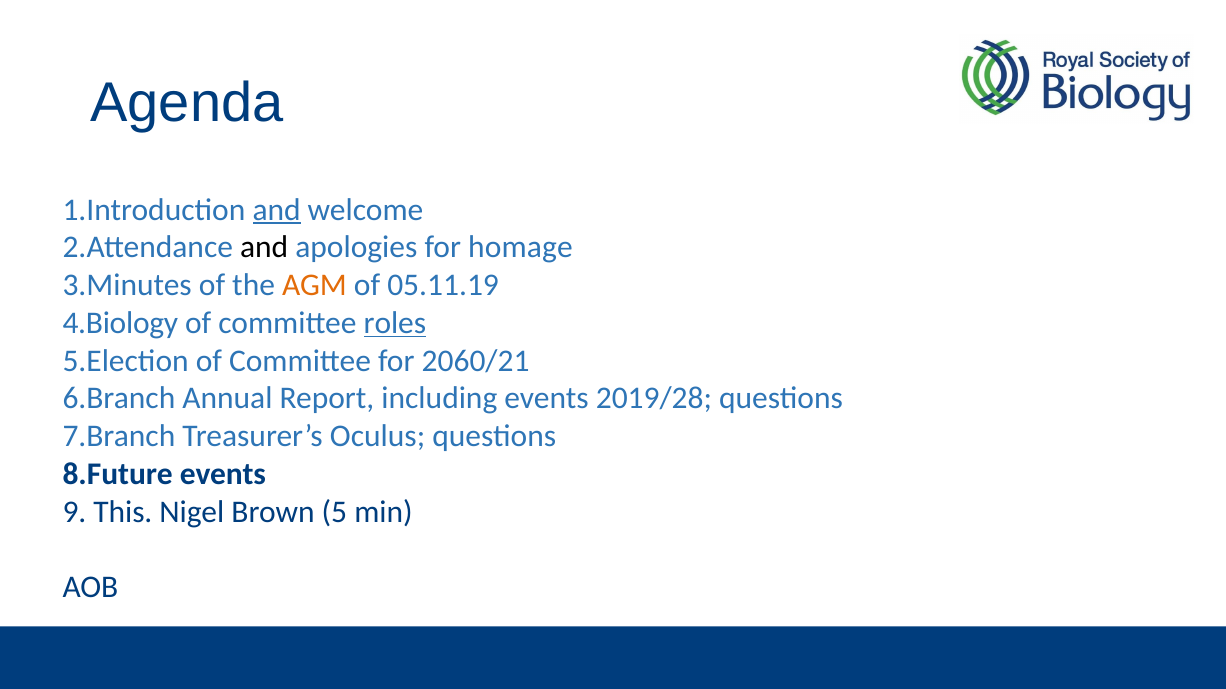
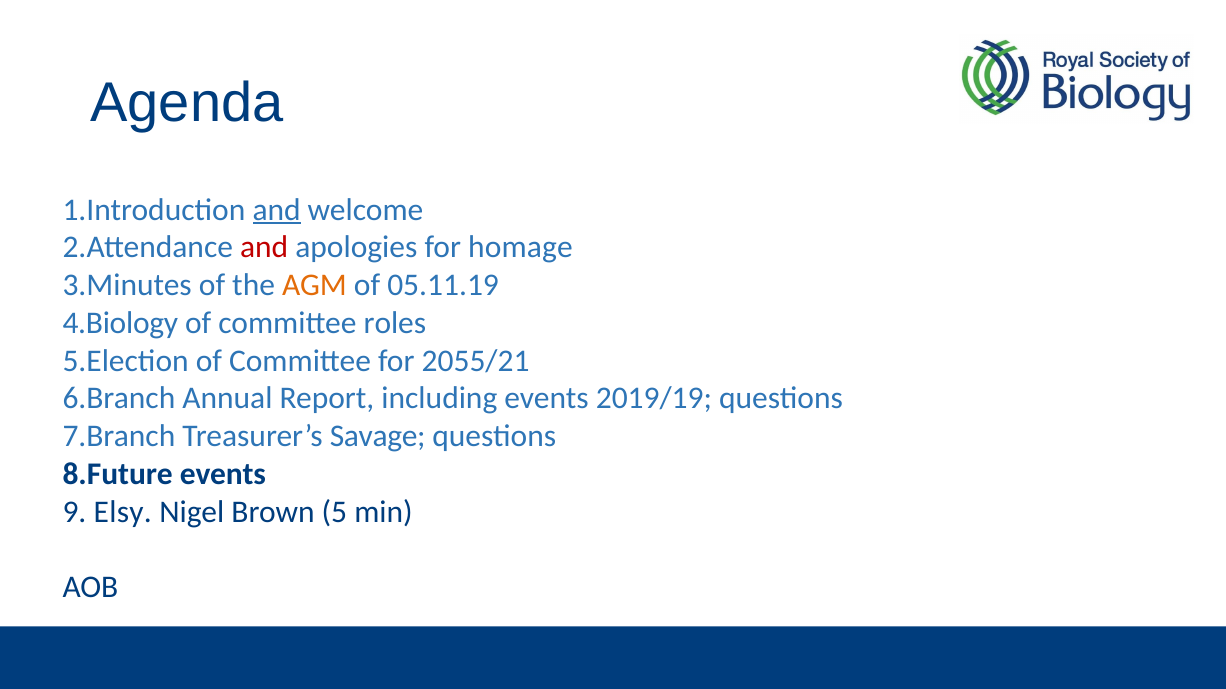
and at (264, 248) colour: black -> red
roles underline: present -> none
2060/21: 2060/21 -> 2055/21
2019/28: 2019/28 -> 2019/19
Oculus: Oculus -> Savage
This: This -> Elsy
